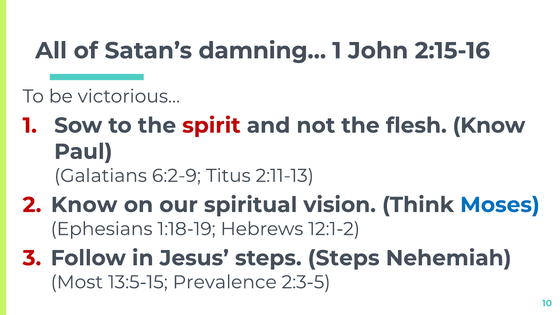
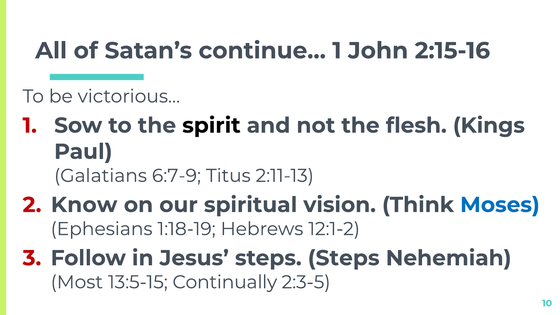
damning…: damning… -> continue…
spirit colour: red -> black
flesh Know: Know -> Kings
6:2-9: 6:2-9 -> 6:7-9
Prevalence: Prevalence -> Continually
